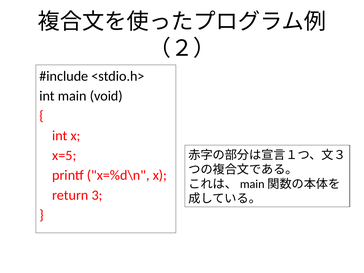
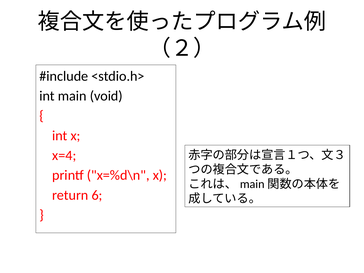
x=5: x=5 -> x=4
3: 3 -> 6
